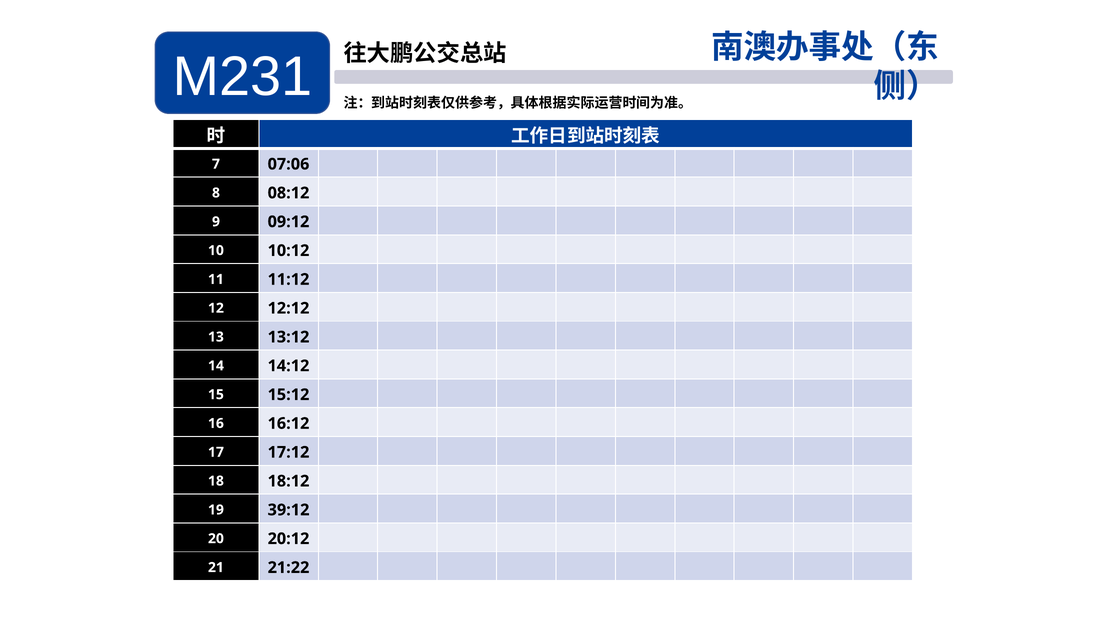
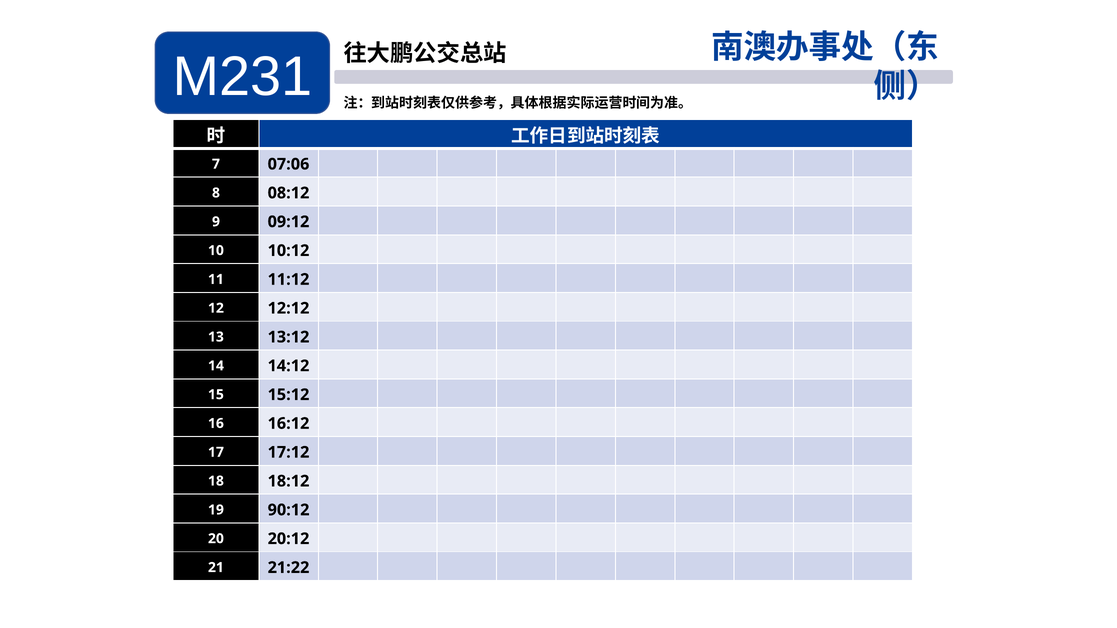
39:12: 39:12 -> 90:12
